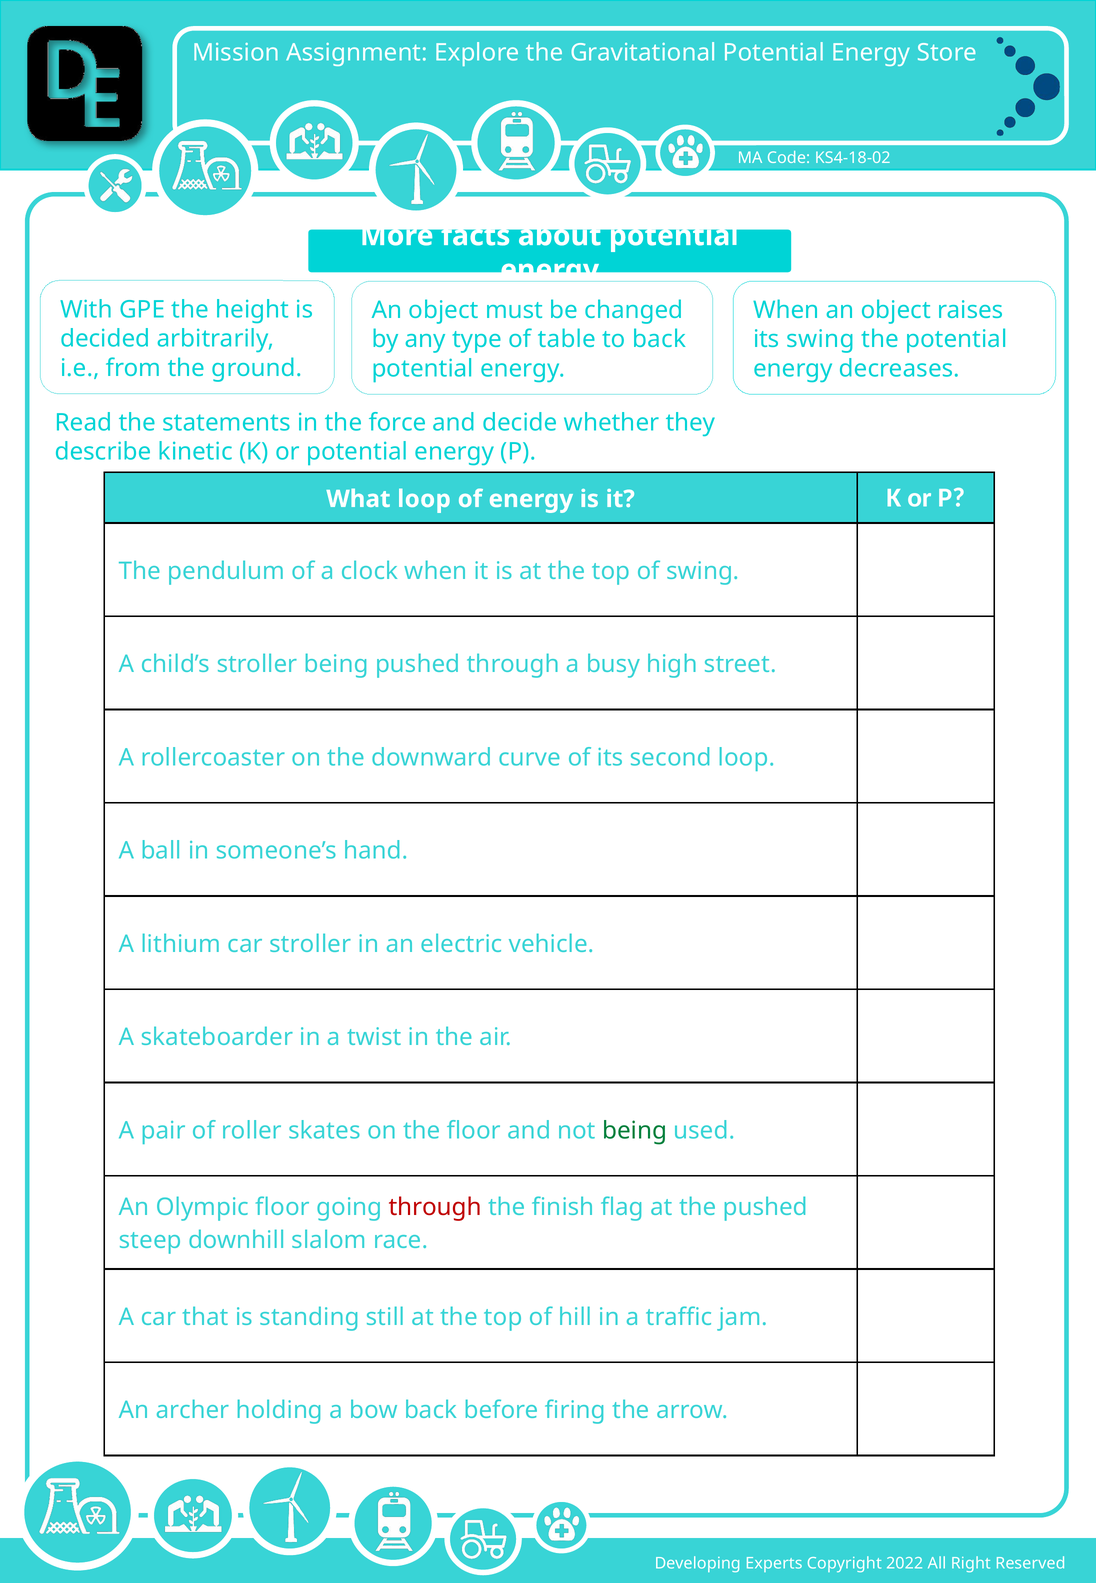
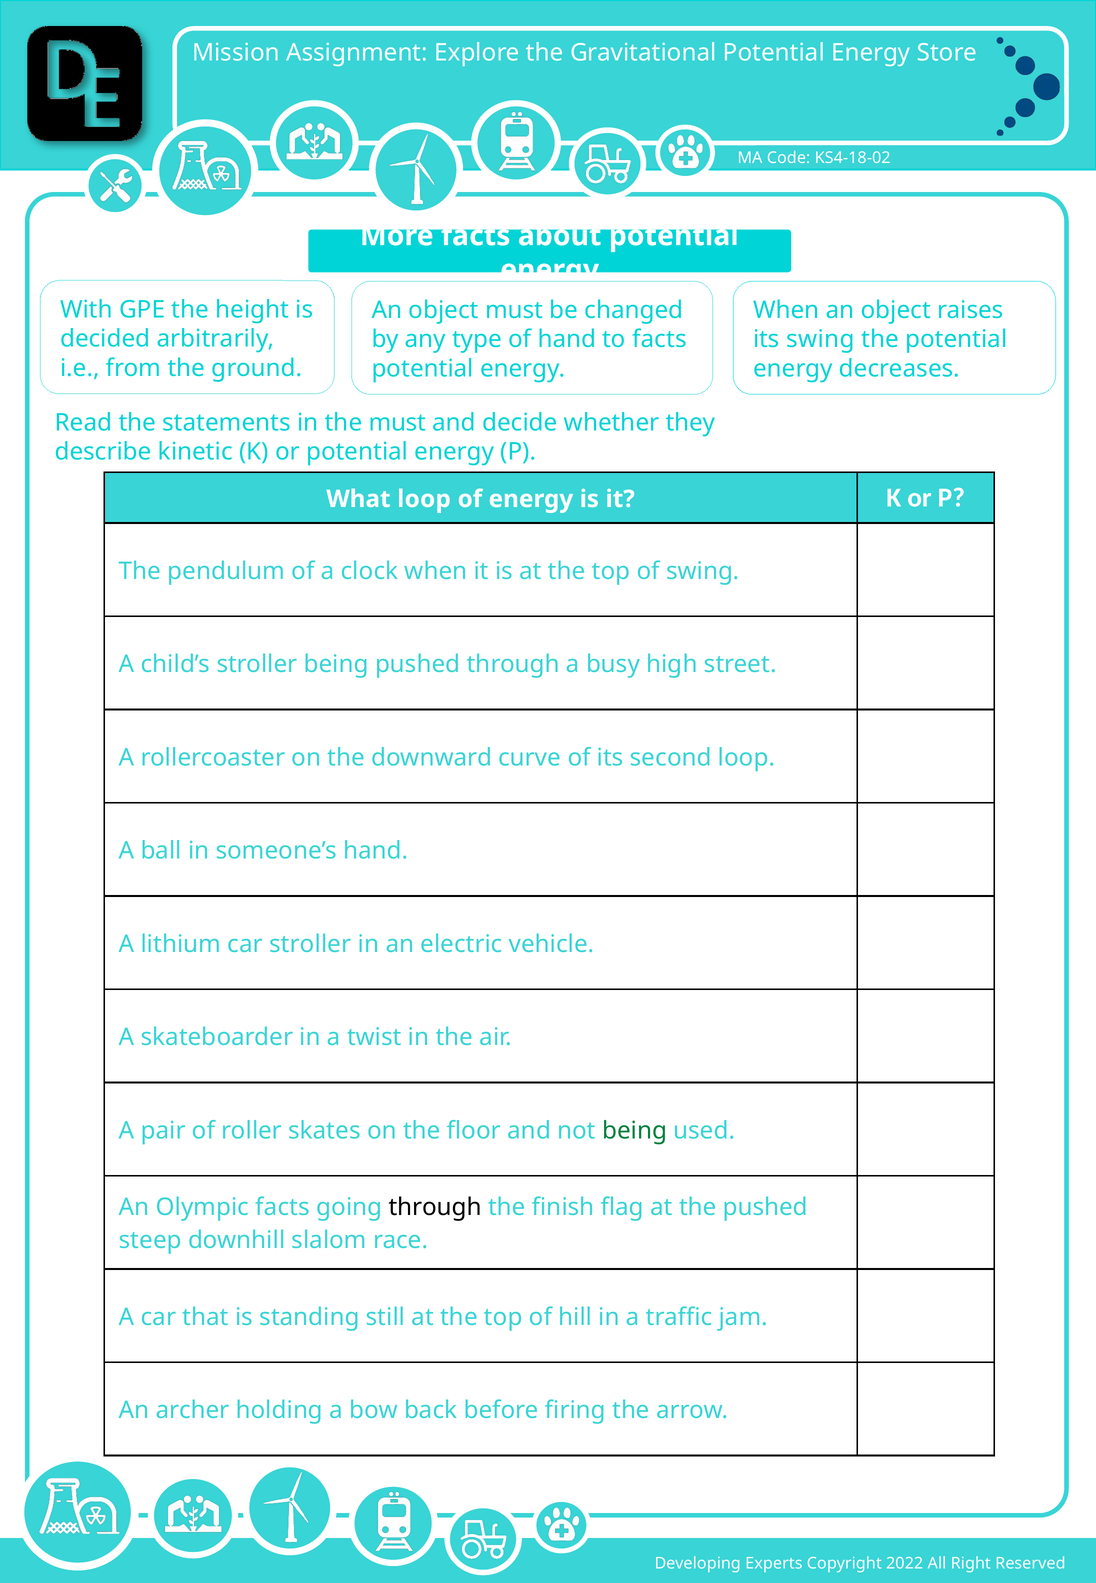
of table: table -> hand
to back: back -> facts
the force: force -> must
Olympic floor: floor -> facts
through at (435, 1207) colour: red -> black
